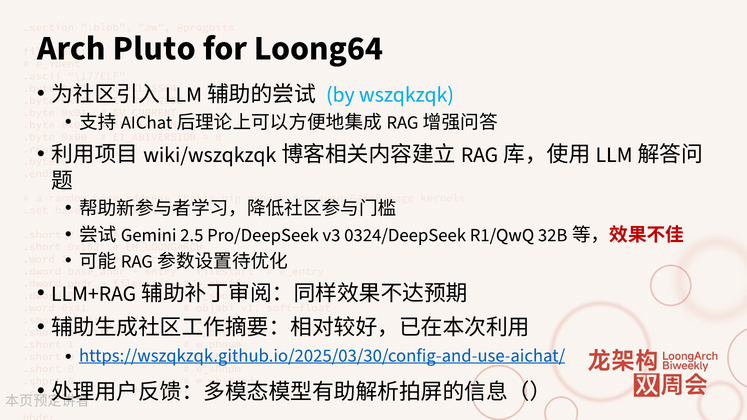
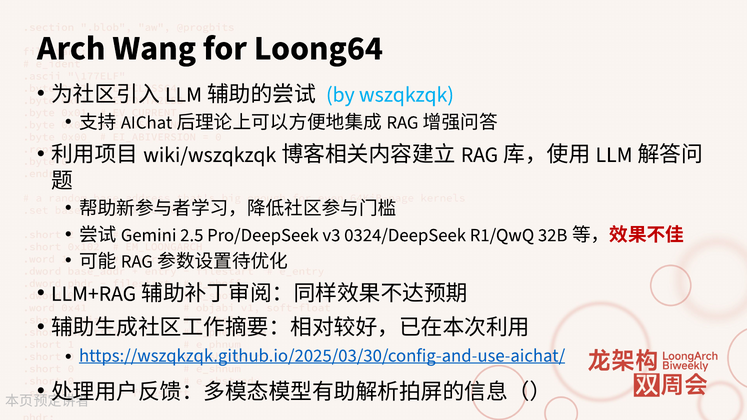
Pluto: Pluto -> Wang
